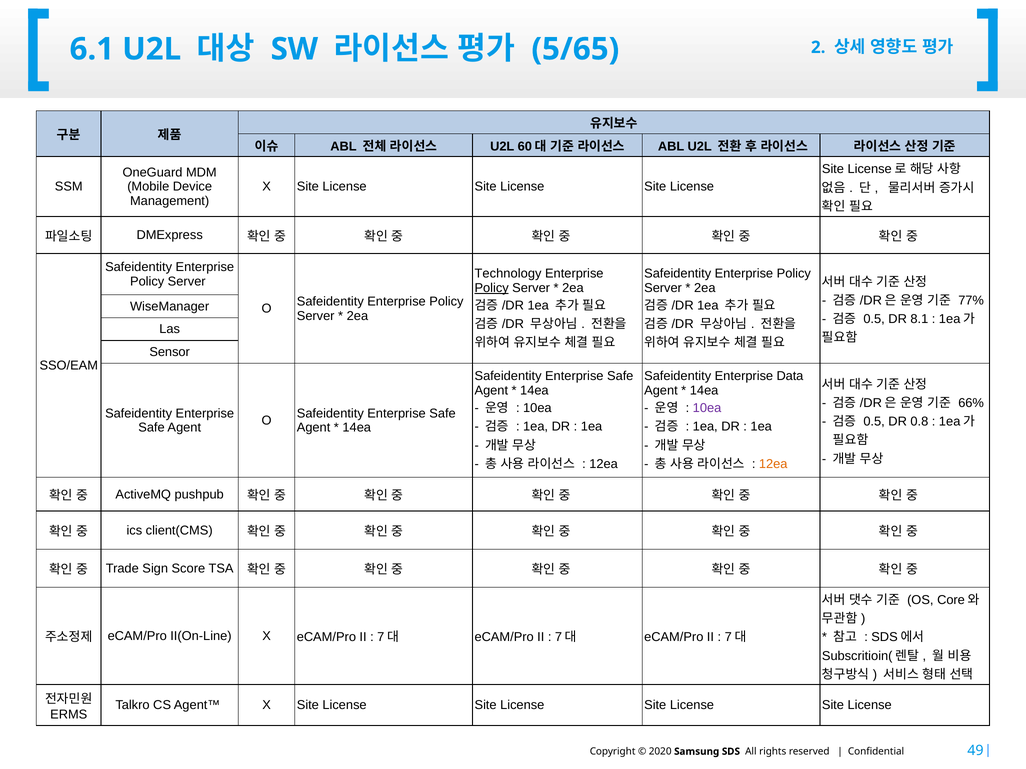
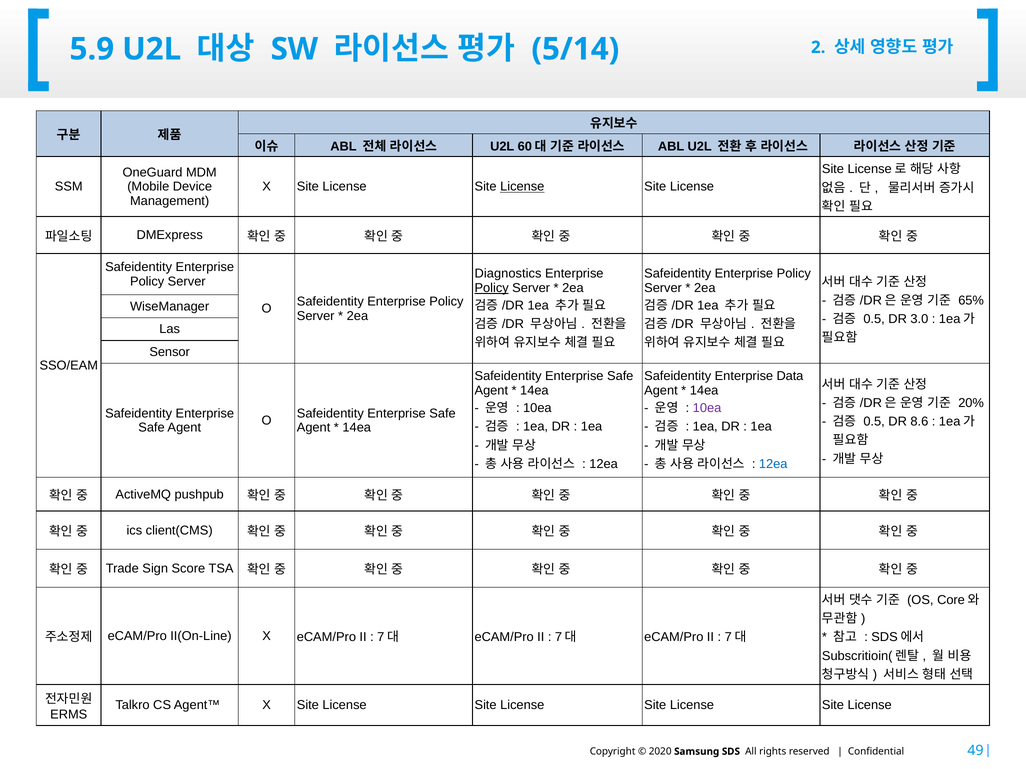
6.1: 6.1 -> 5.9
5/65: 5/65 -> 5/14
License at (522, 187) underline: none -> present
Technology: Technology -> Diagnostics
77%: 77% -> 65%
8.1: 8.1 -> 3.0
66%: 66% -> 20%
0.8: 0.8 -> 8.6
12ea at (773, 464) colour: orange -> blue
